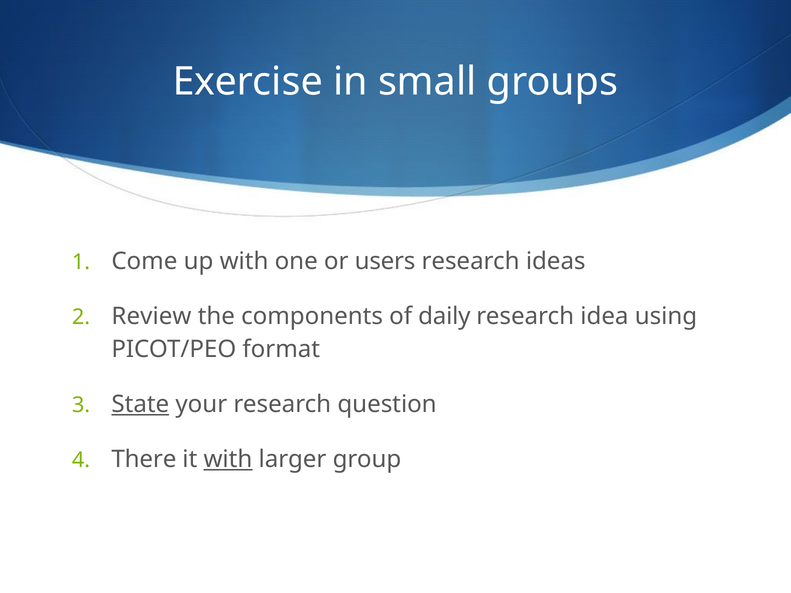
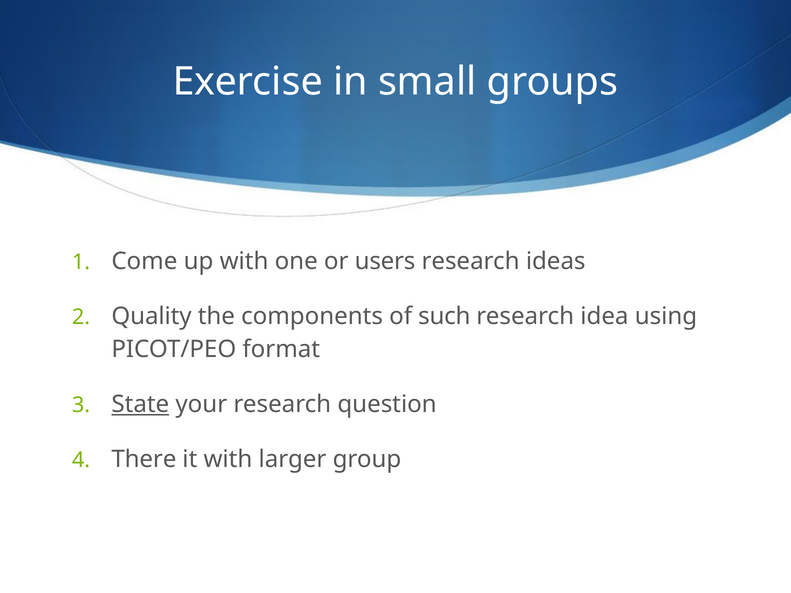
Review: Review -> Quality
daily: daily -> such
with at (228, 459) underline: present -> none
